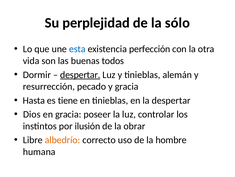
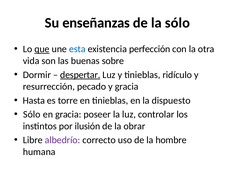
perplejidad: perplejidad -> enseñanzas
que underline: none -> present
todos: todos -> sobre
alemán: alemán -> ridículo
tiene: tiene -> torre
la despertar: despertar -> dispuesto
Dios at (32, 114): Dios -> Sólo
albedrío colour: orange -> purple
